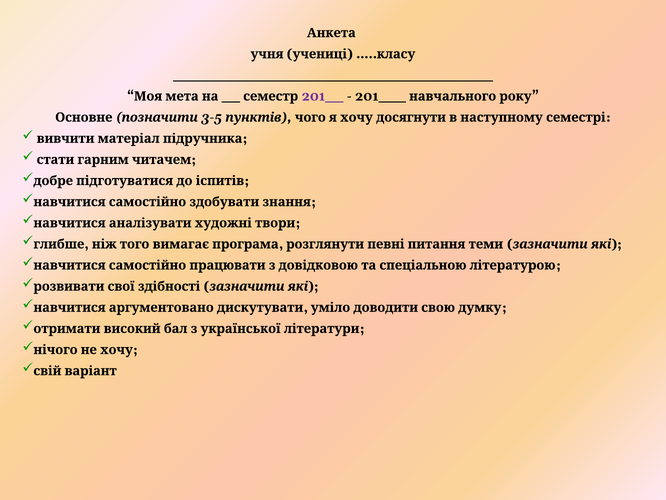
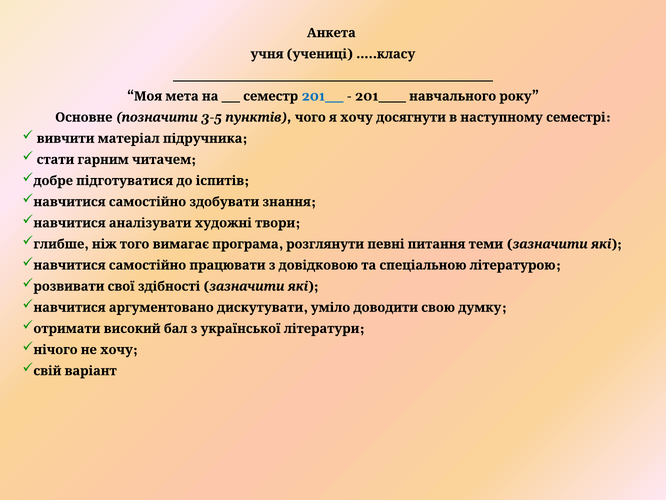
201__ colour: purple -> blue
